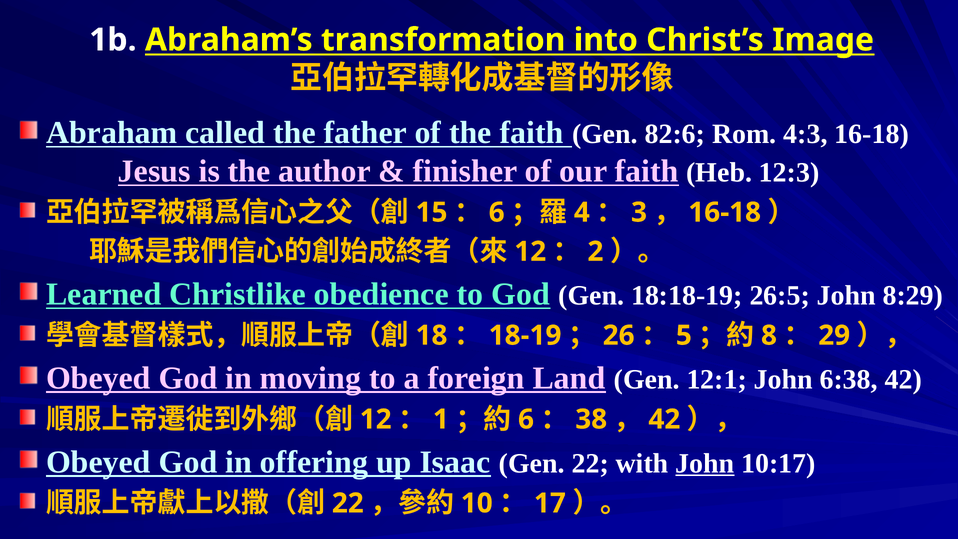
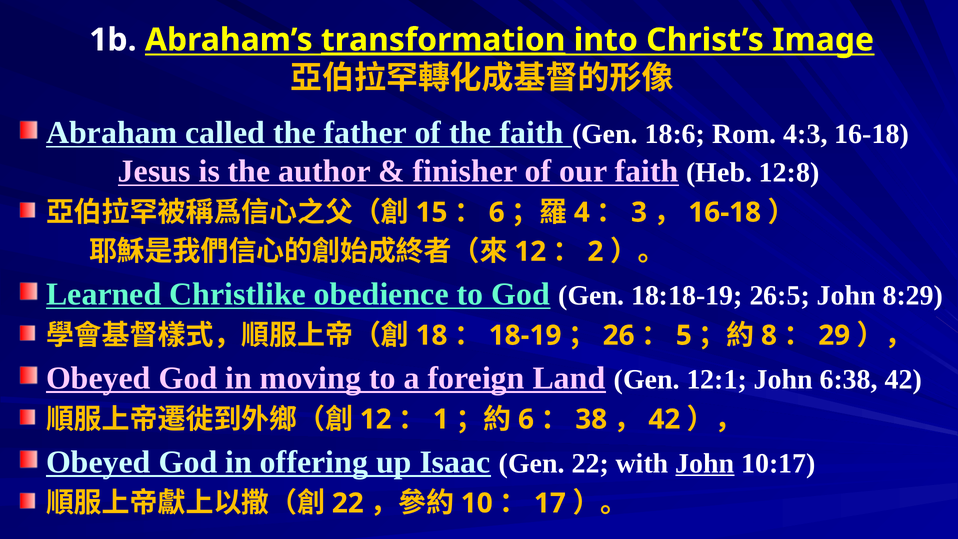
transformation underline: none -> present
82:6: 82:6 -> 18:6
12:3: 12:3 -> 12:8
